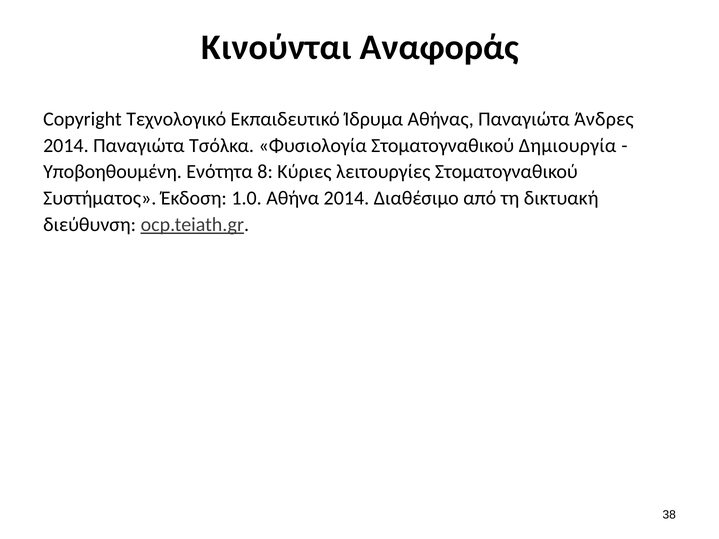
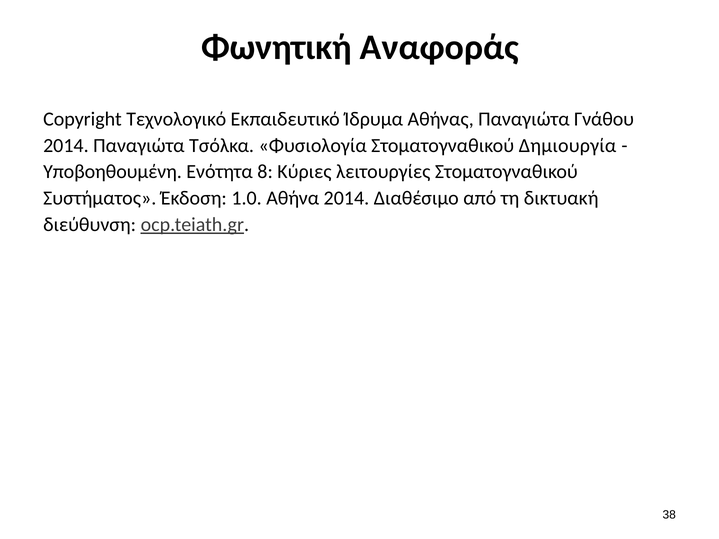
Κινούνται: Κινούνται -> Φωνητική
Άνδρες: Άνδρες -> Γνάθου
